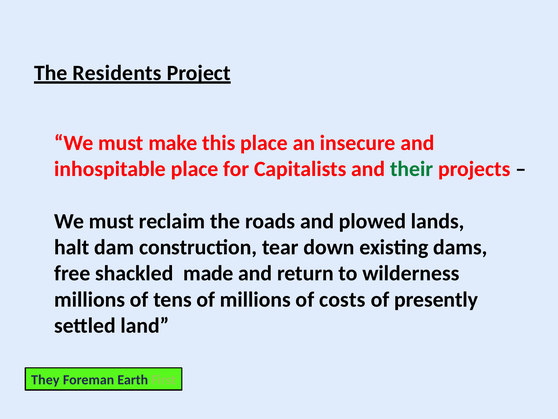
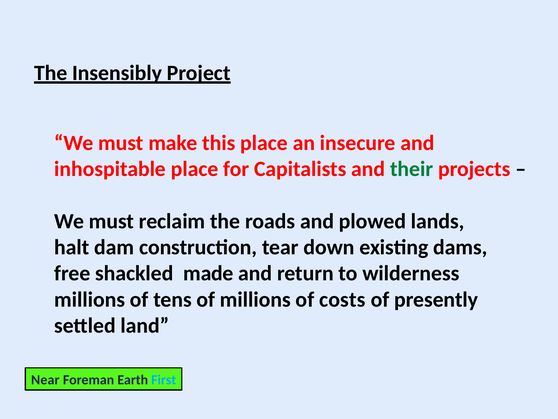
Residents: Residents -> Insensibly
They: They -> Near
First colour: light green -> light blue
